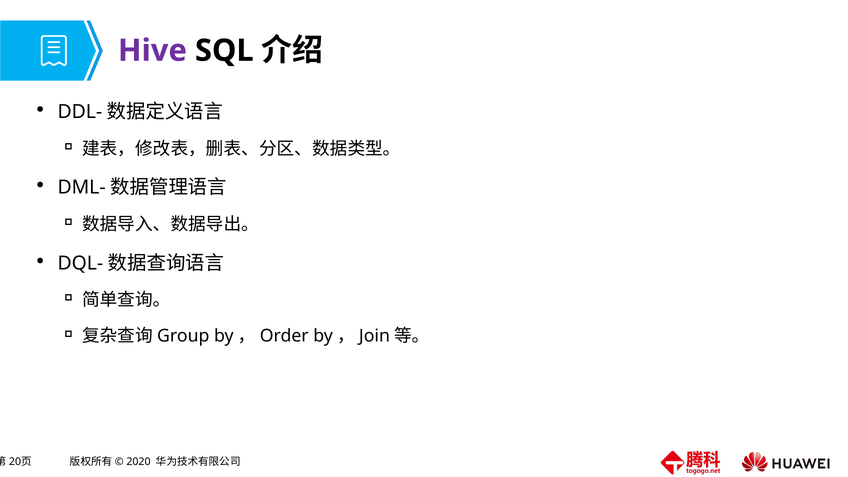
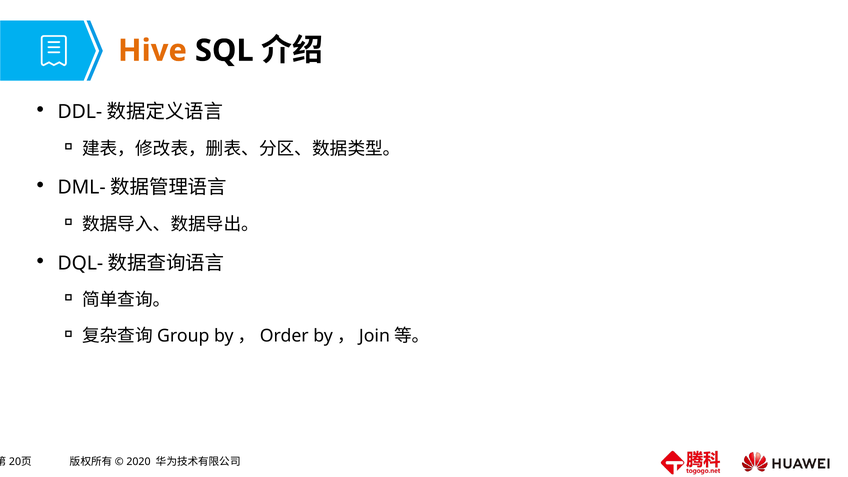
Hive colour: purple -> orange
